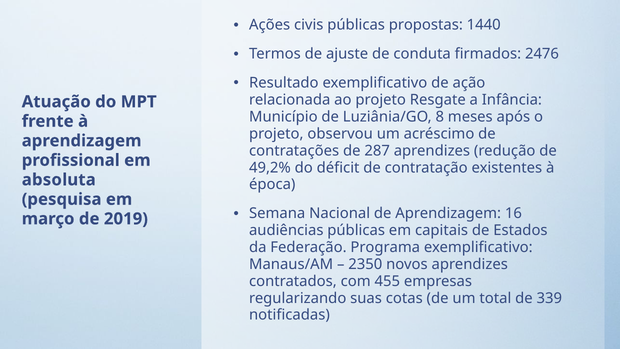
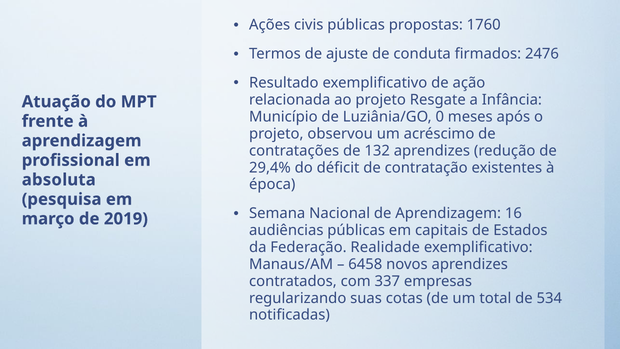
1440: 1440 -> 1760
8: 8 -> 0
287: 287 -> 132
49,2%: 49,2% -> 29,4%
Programa: Programa -> Realidade
2350: 2350 -> 6458
455: 455 -> 337
339: 339 -> 534
